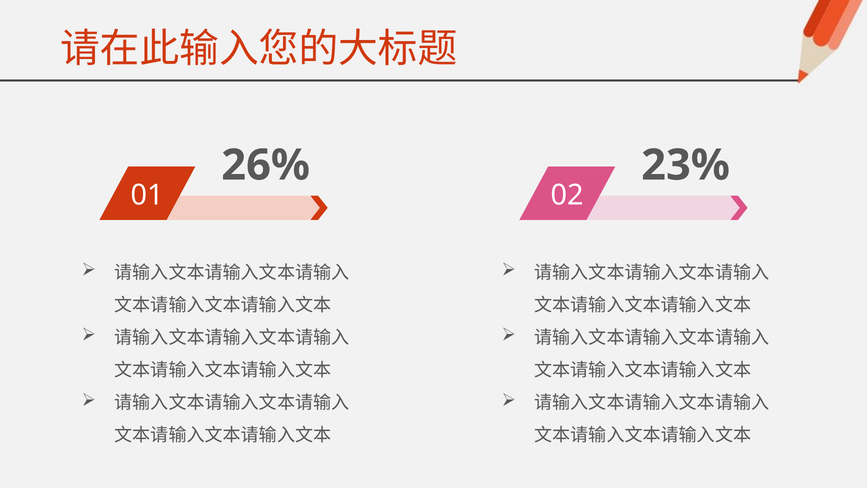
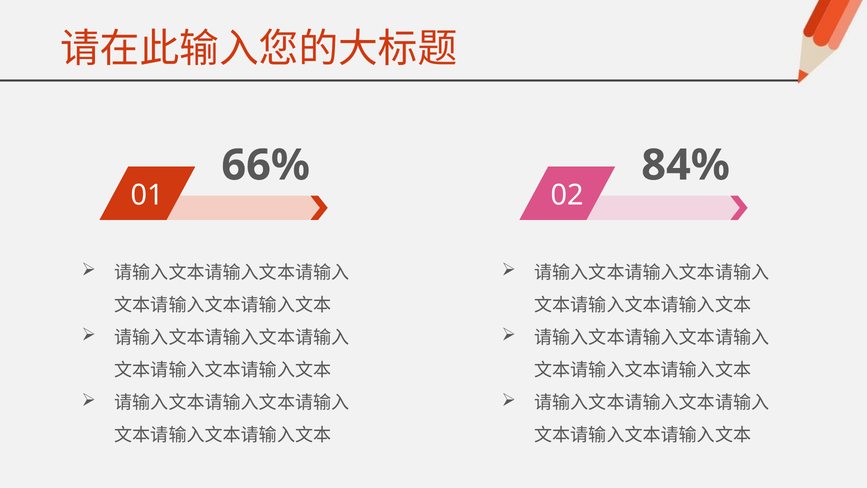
26%: 26% -> 66%
23%: 23% -> 84%
